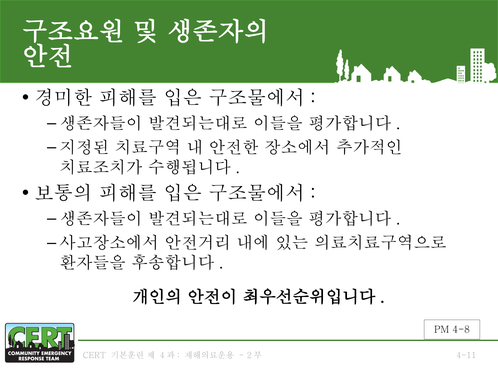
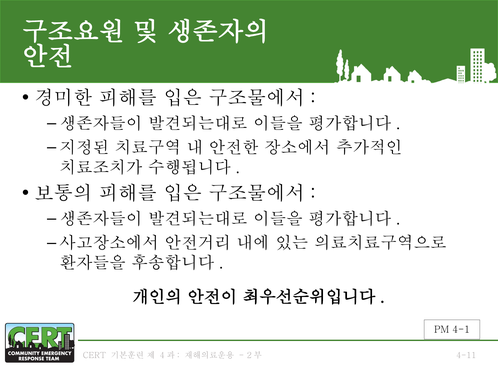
4-8: 4-8 -> 4-1
